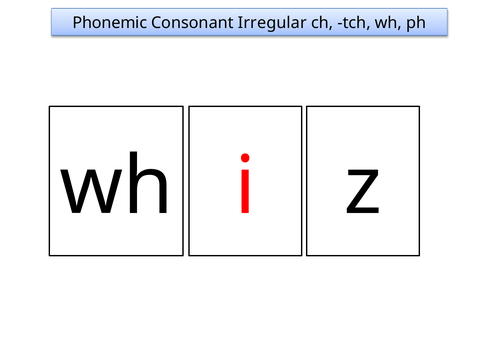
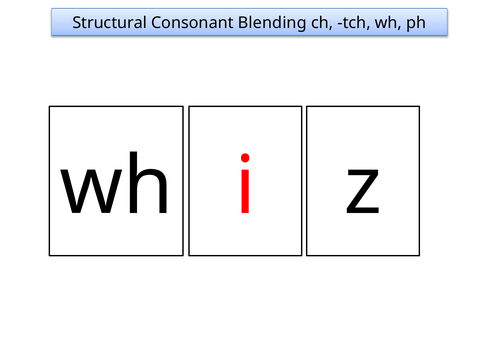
Phonemic: Phonemic -> Structural
Irregular: Irregular -> Blending
